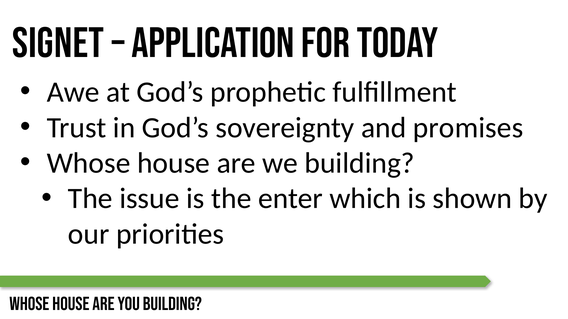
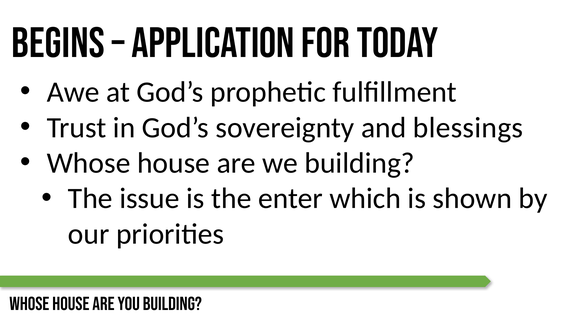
Signet: Signet -> Begins
promises: promises -> blessings
